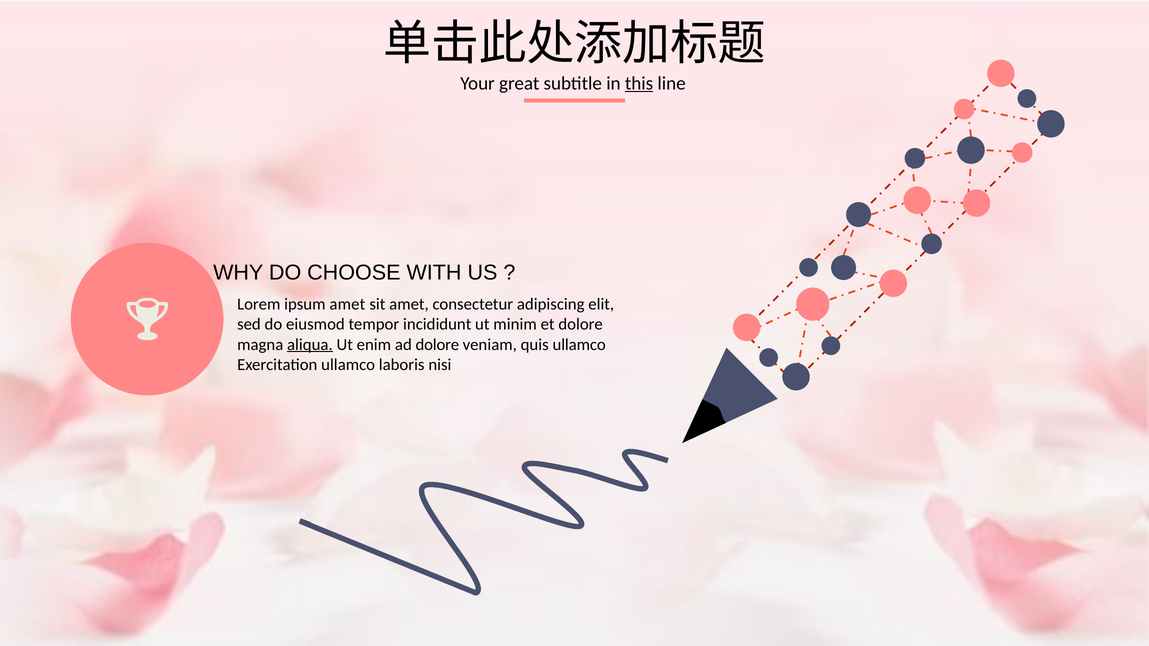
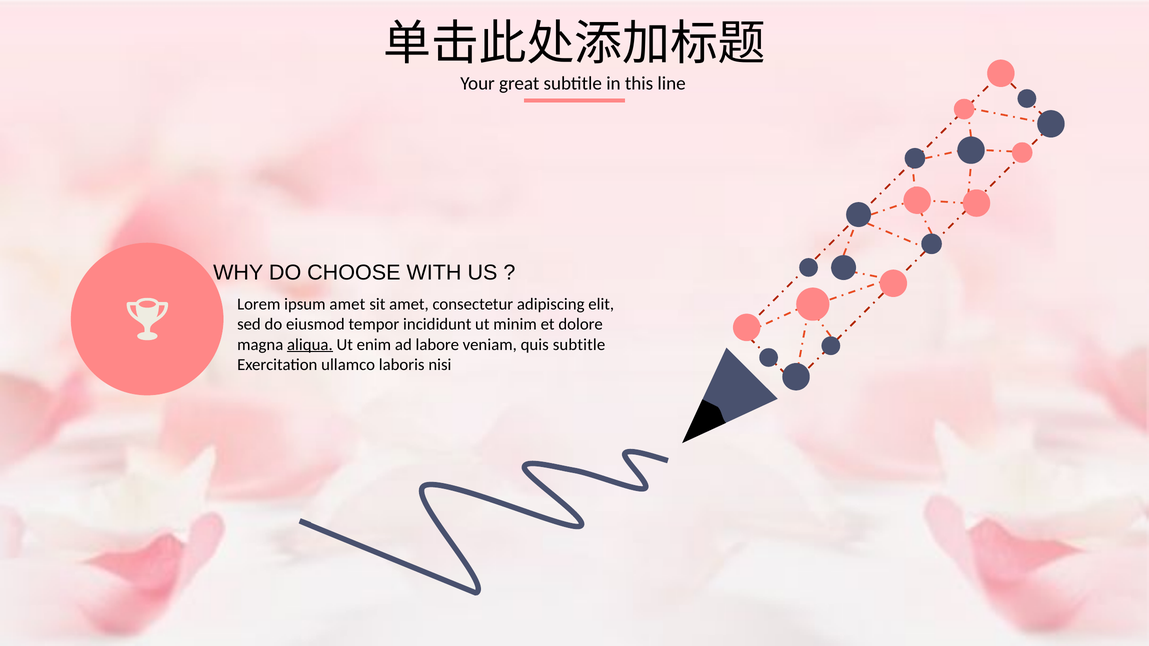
this underline: present -> none
ad dolore: dolore -> labore
quis ullamco: ullamco -> subtitle
